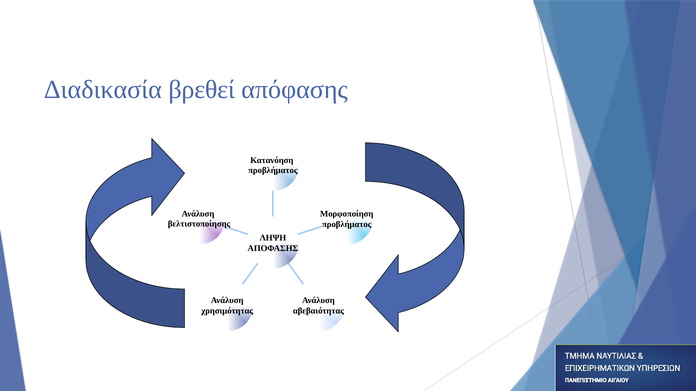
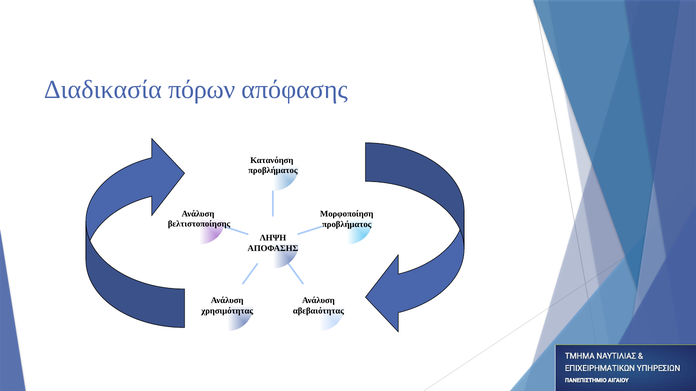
βρεθεί: βρεθεί -> πόρων
